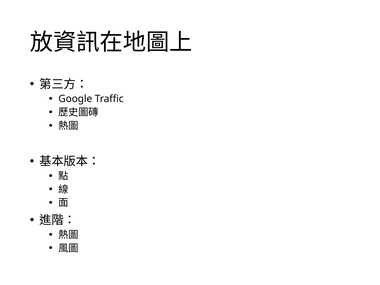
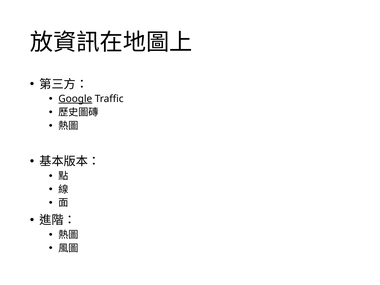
Google underline: none -> present
